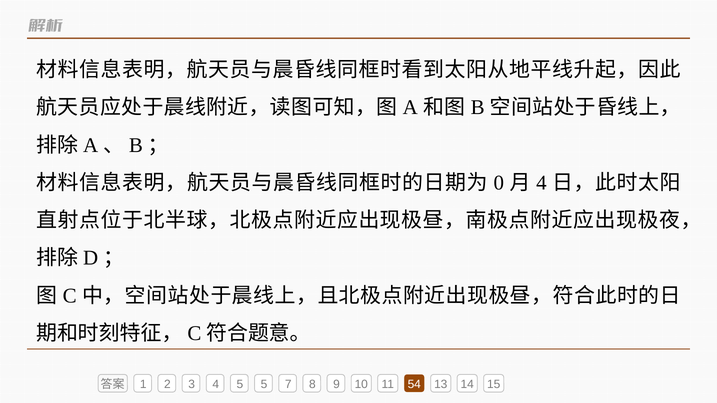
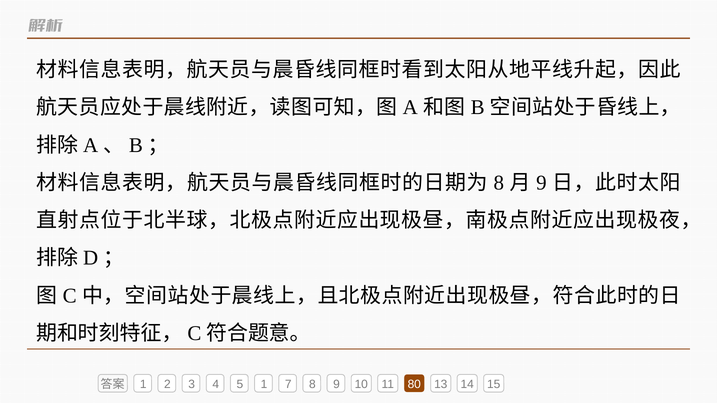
0 at (499, 183): 0 -> 8
4 at (541, 183): 4 -> 9
5 5: 5 -> 1
54: 54 -> 80
